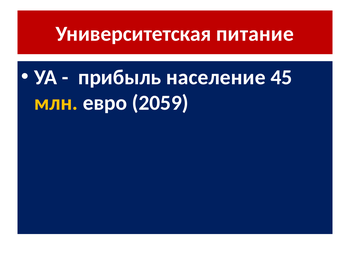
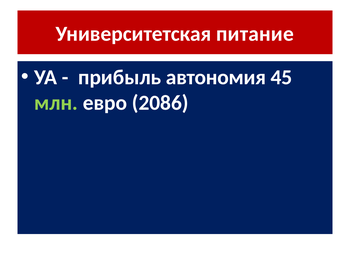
население: население -> автономия
млн colour: yellow -> light green
2059: 2059 -> 2086
